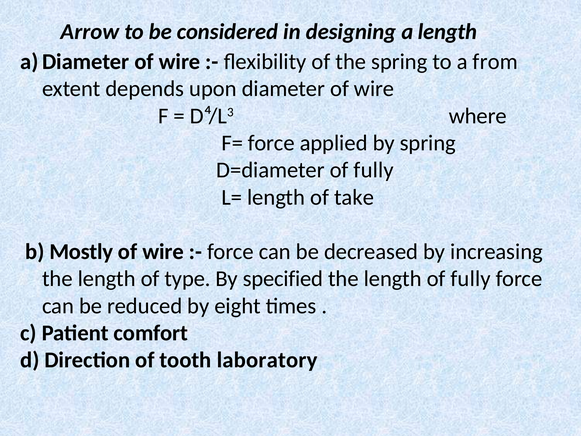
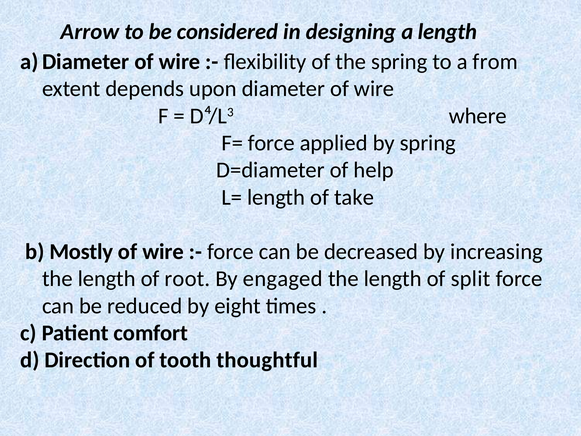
D=diameter of fully: fully -> help
type: type -> root
specified: specified -> engaged
length of fully: fully -> split
laboratory: laboratory -> thoughtful
